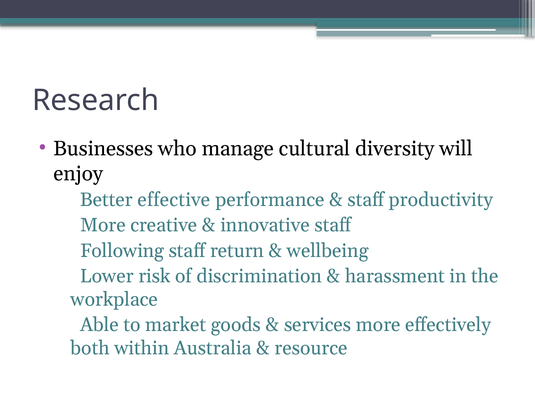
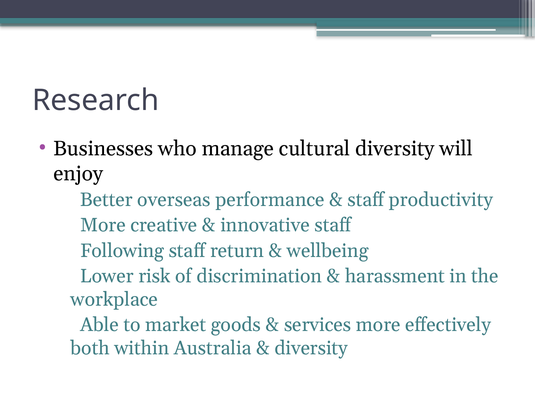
effective: effective -> overseas
resource at (311, 347): resource -> diversity
